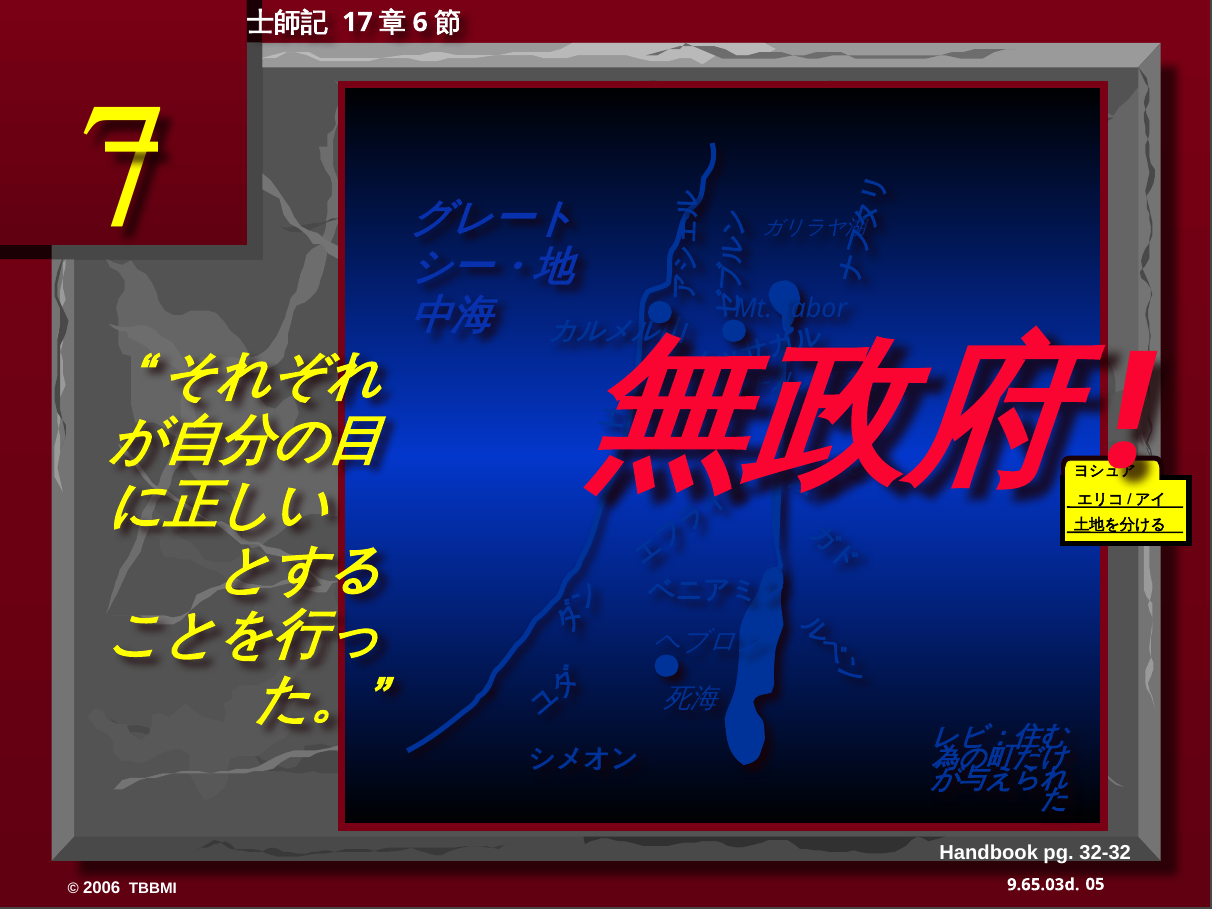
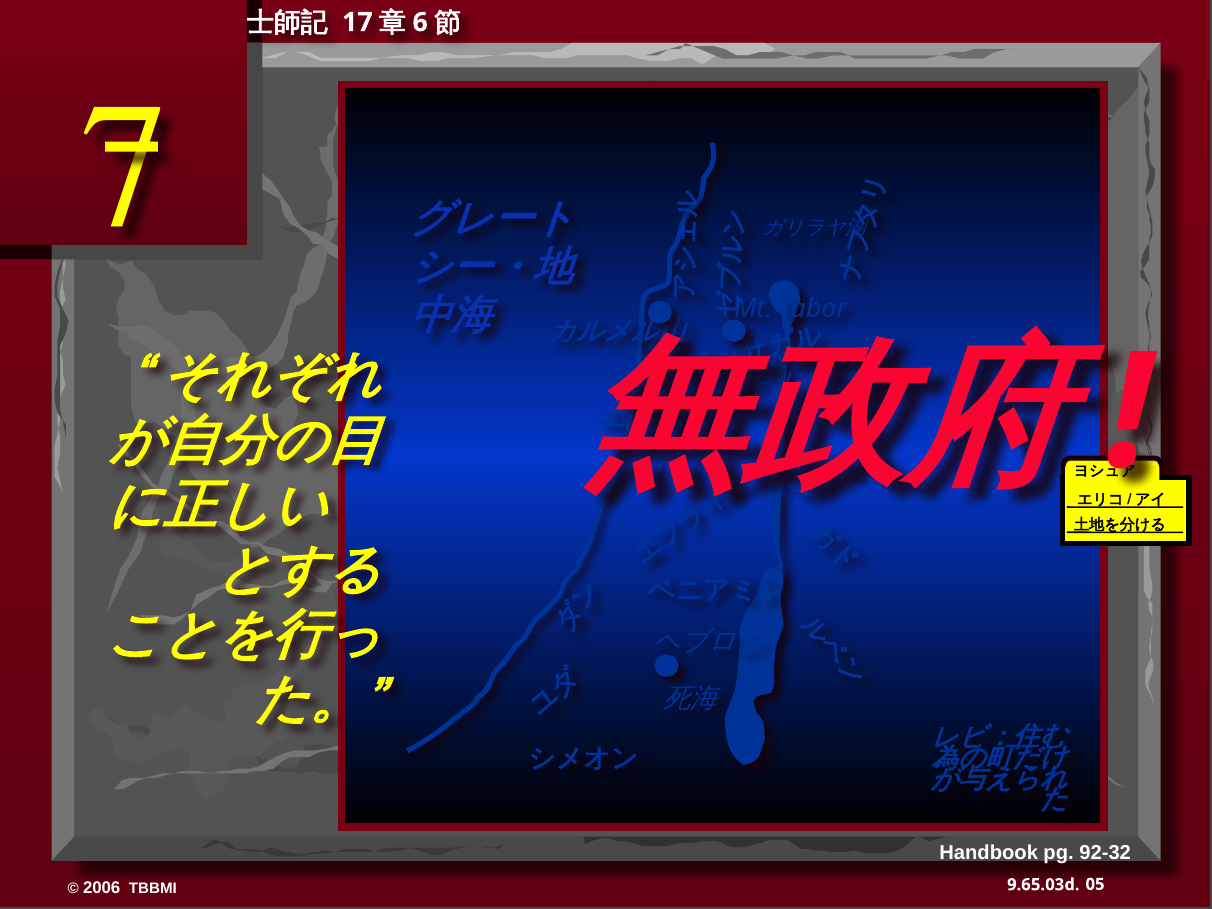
32-32: 32-32 -> 92-32
